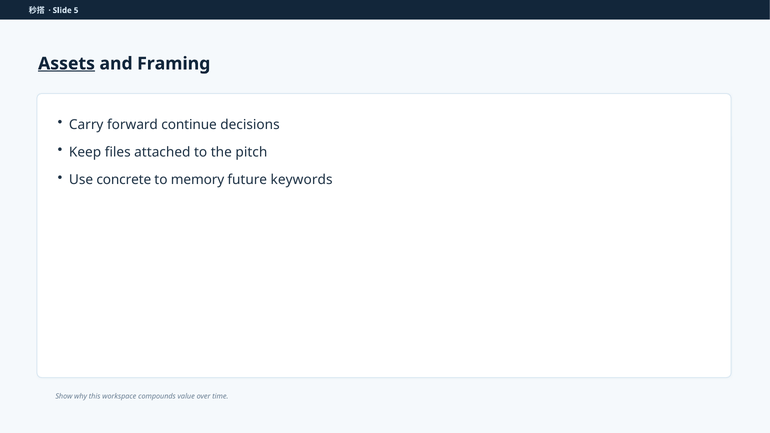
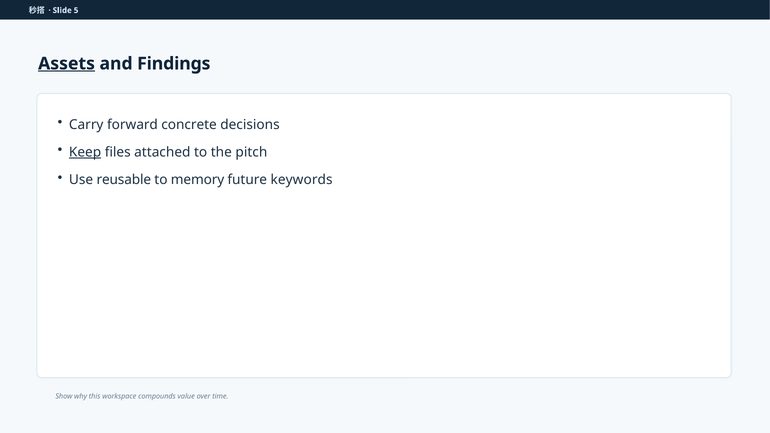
Framing: Framing -> Findings
continue: continue -> concrete
Keep underline: none -> present
concrete: concrete -> reusable
